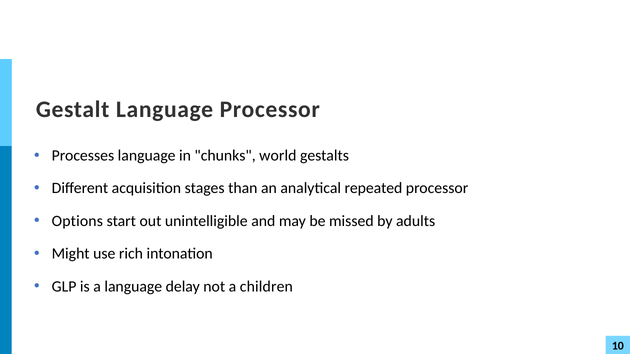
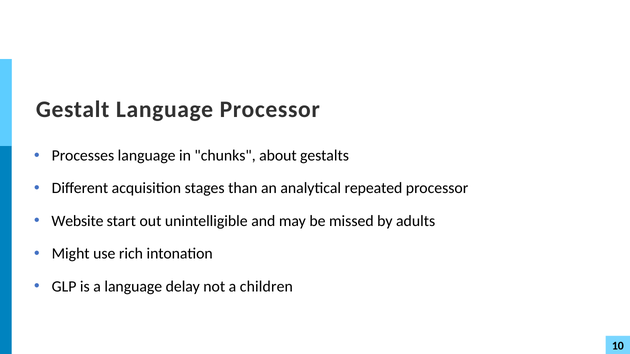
world: world -> about
Options: Options -> Website
